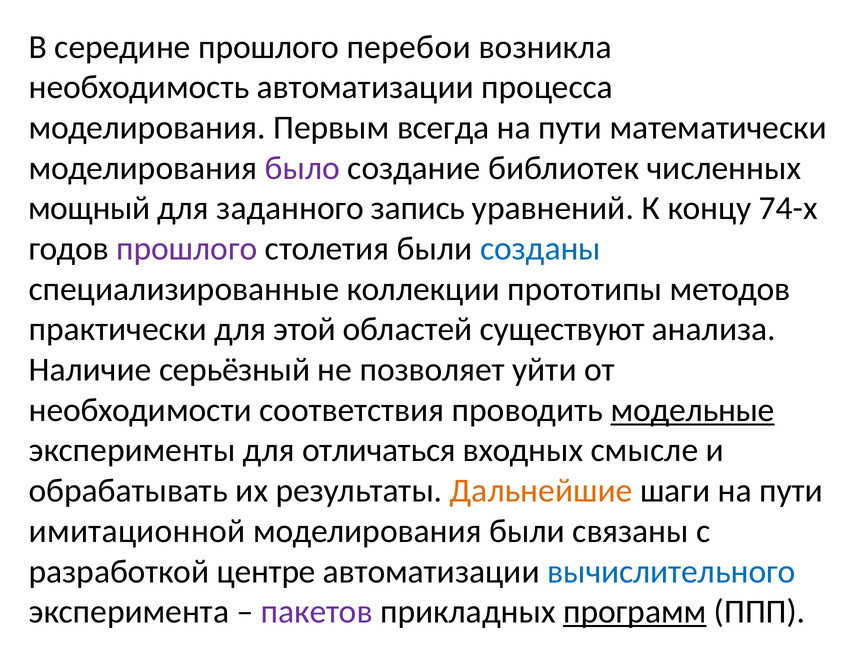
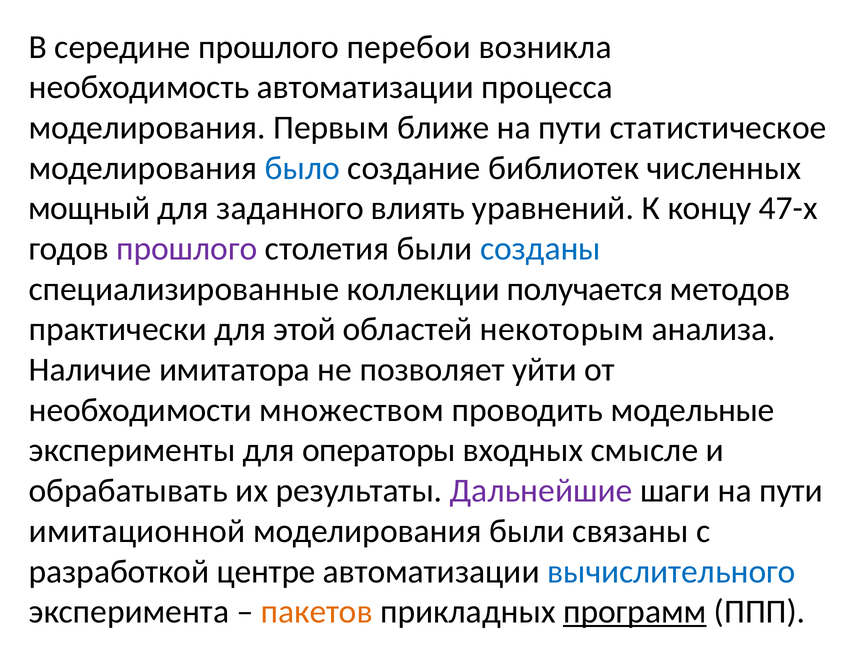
всегда: всегда -> ближе
математически: математически -> статистическое
было colour: purple -> blue
запись: запись -> влиять
74-х: 74-х -> 47-х
прототипы: прототипы -> получается
существуют: существуют -> некоторым
серьёзный: серьёзный -> имитатора
соответствия: соответствия -> множеством
модельные underline: present -> none
отличаться: отличаться -> операторы
Дальнейшие colour: orange -> purple
пакетов colour: purple -> orange
